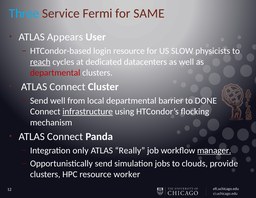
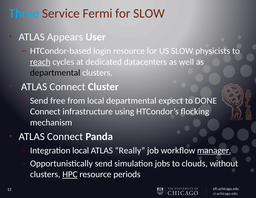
for SAME: SAME -> SLOW
departmental at (55, 73) colour: red -> black
Send well: well -> free
barrier: barrier -> expect
infrastructure underline: present -> none
Integration only: only -> local
provide: provide -> without
HPC underline: none -> present
worker: worker -> periods
